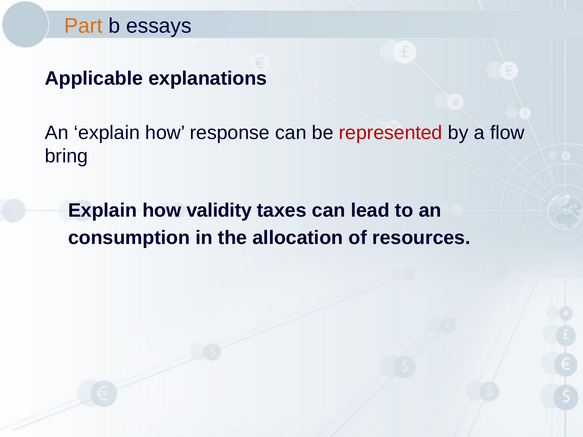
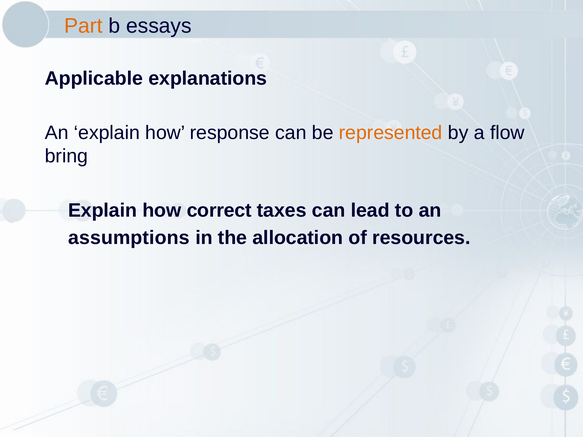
represented colour: red -> orange
validity: validity -> correct
consumption: consumption -> assumptions
